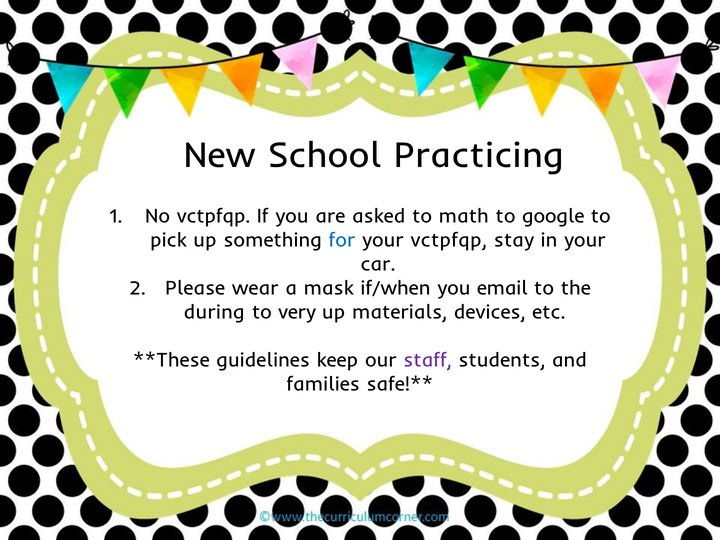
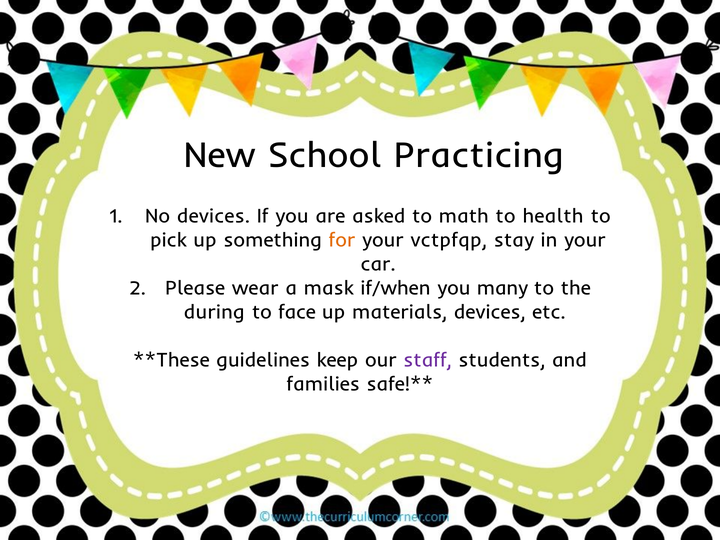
No vctpfqp: vctpfqp -> devices
google: google -> health
for colour: blue -> orange
email: email -> many
very: very -> face
